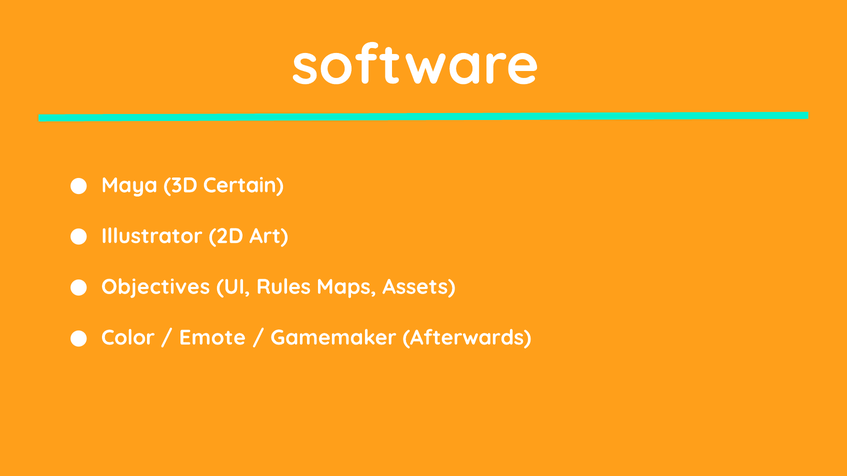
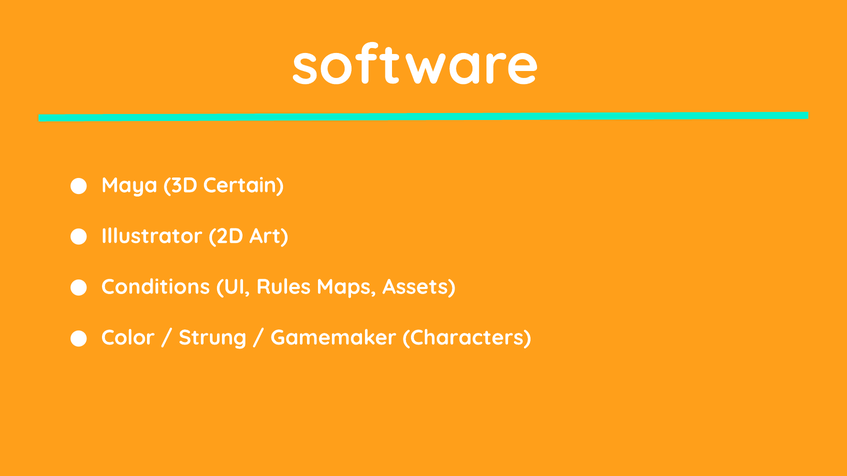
Objectives: Objectives -> Conditions
Emote: Emote -> Strung
Afterwards: Afterwards -> Characters
